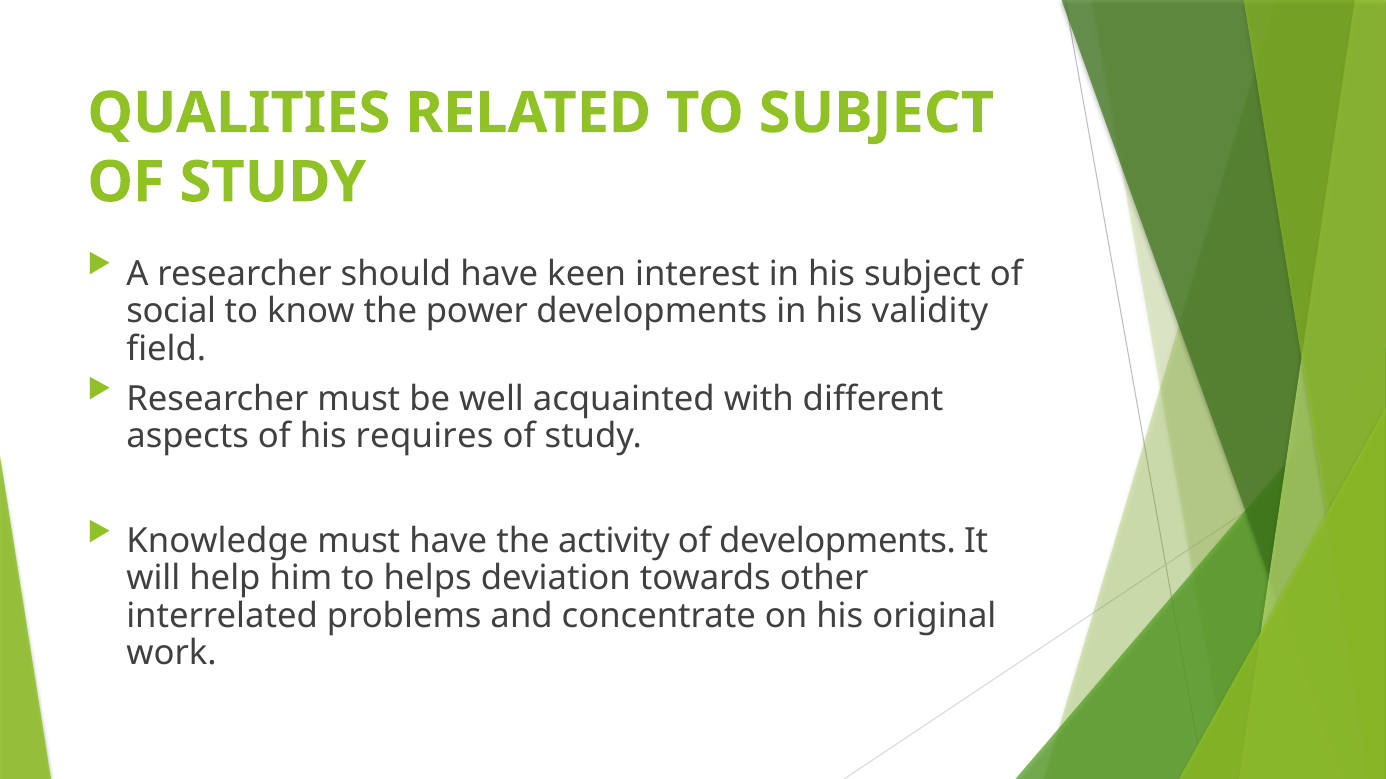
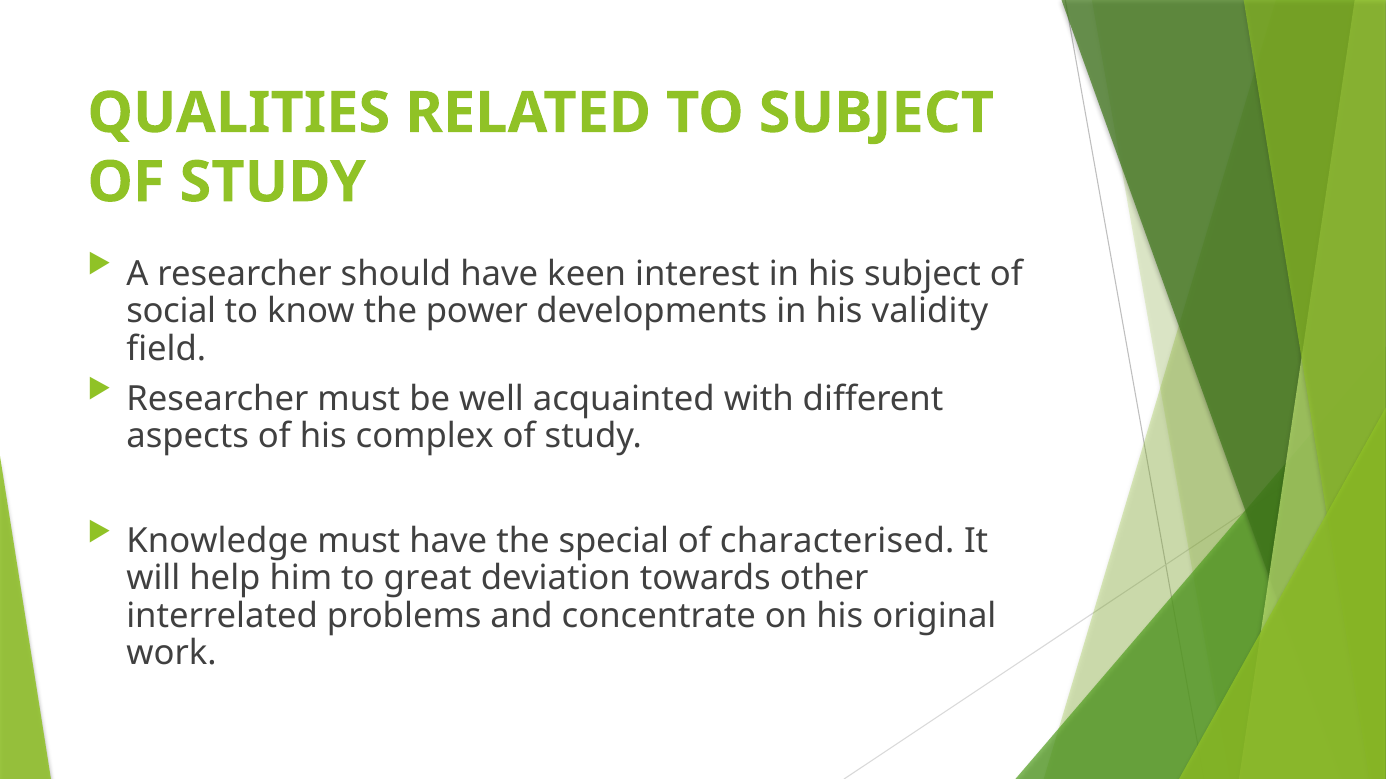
requires: requires -> complex
activity: activity -> special
of developments: developments -> characterised
helps: helps -> great
